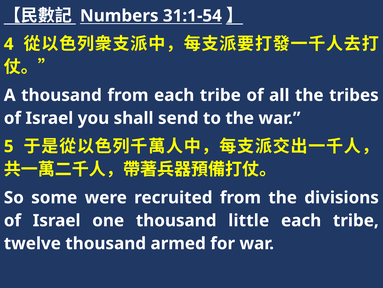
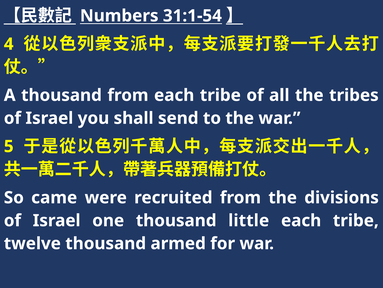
some: some -> came
